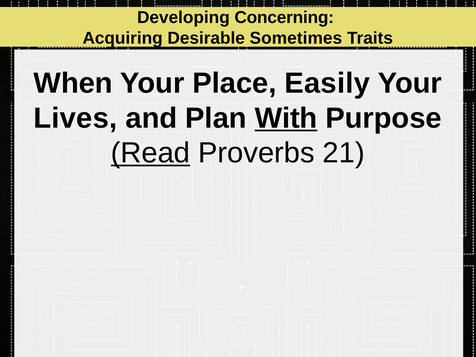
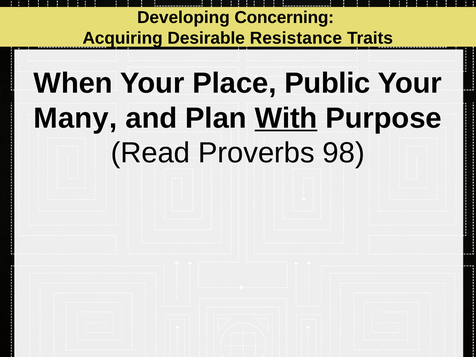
Sometimes: Sometimes -> Resistance
Easily: Easily -> Public
Lives: Lives -> Many
Read underline: present -> none
21: 21 -> 98
